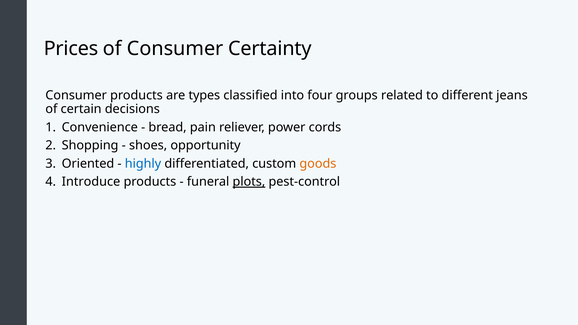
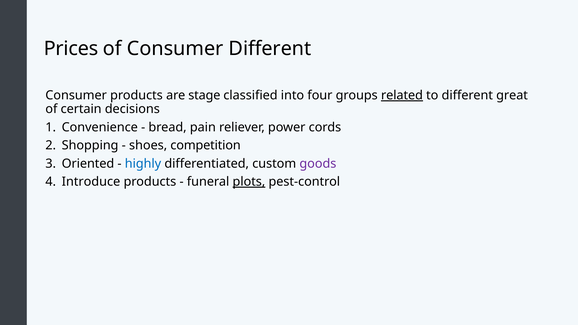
Consumer Certainty: Certainty -> Different
types: types -> stage
related underline: none -> present
jeans: jeans -> great
opportunity: opportunity -> competition
goods colour: orange -> purple
